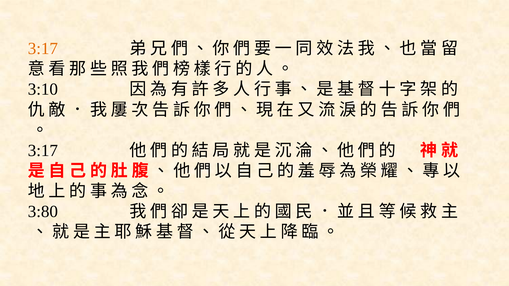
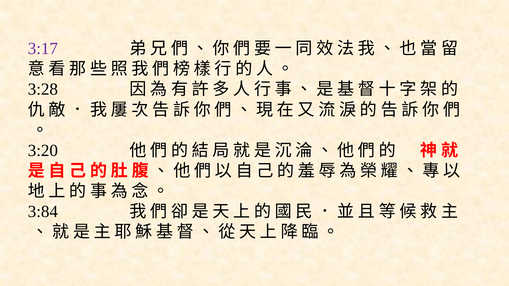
3:17 at (43, 49) colour: orange -> purple
3:10: 3:10 -> 3:28
3:17 at (43, 151): 3:17 -> 3:20
3:80: 3:80 -> 3:84
